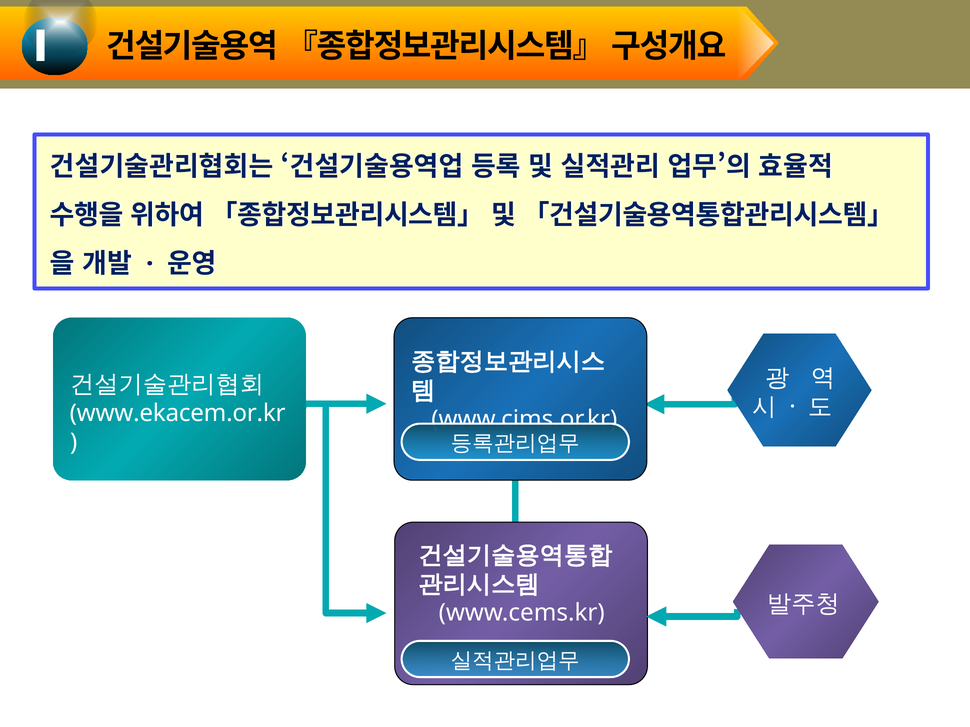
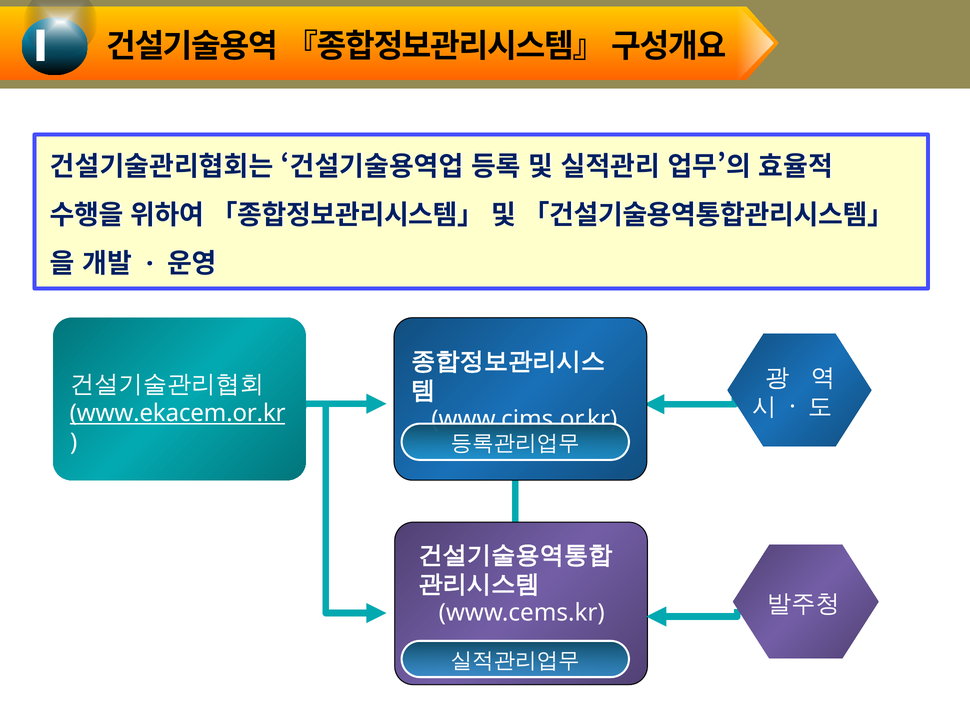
www.ekacem.or.kr underline: none -> present
